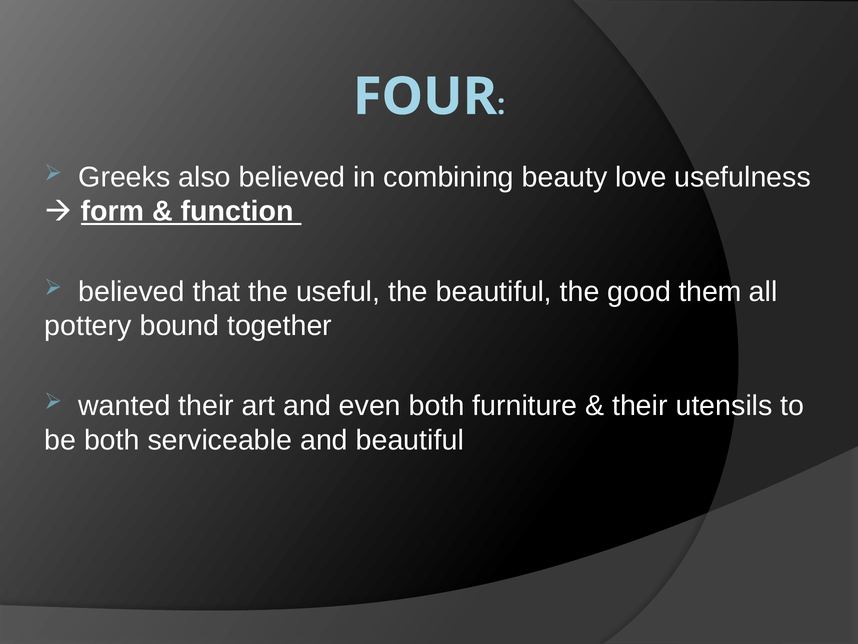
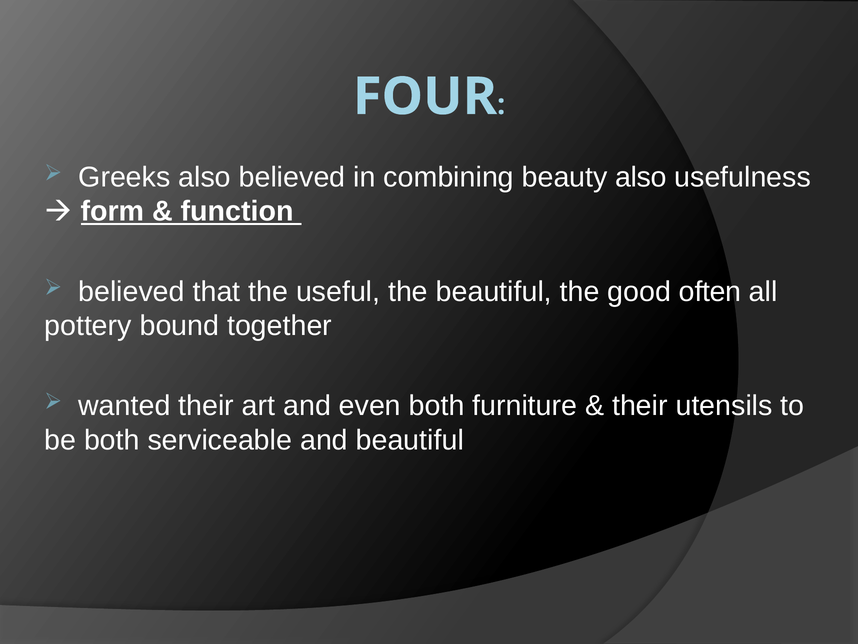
beauty love: love -> also
them: them -> often
